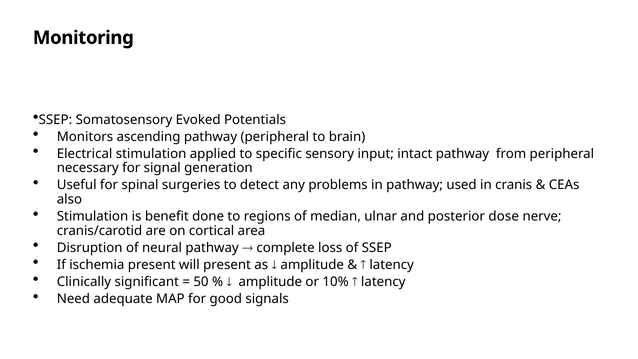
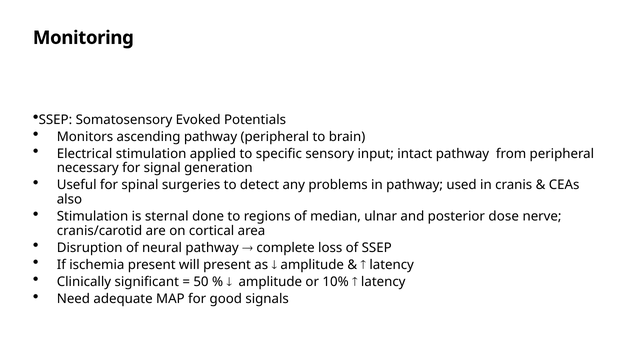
benefit: benefit -> sternal
